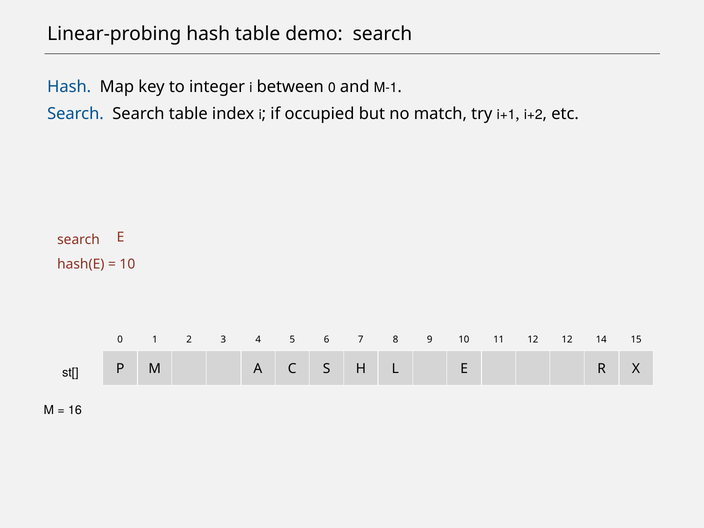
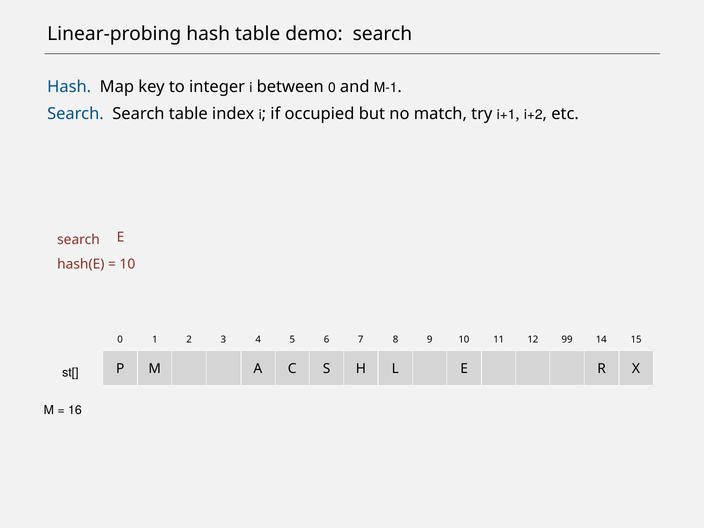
12 12: 12 -> 99
